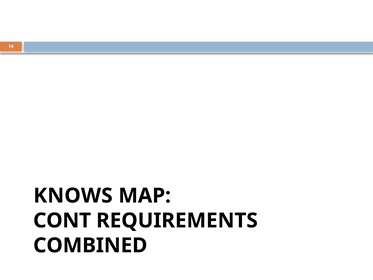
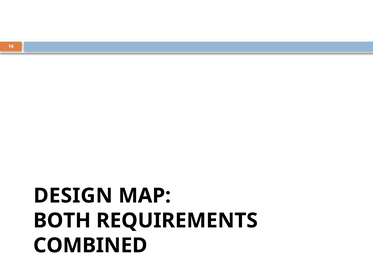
KNOWS: KNOWS -> DESIGN
CONT: CONT -> BOTH
